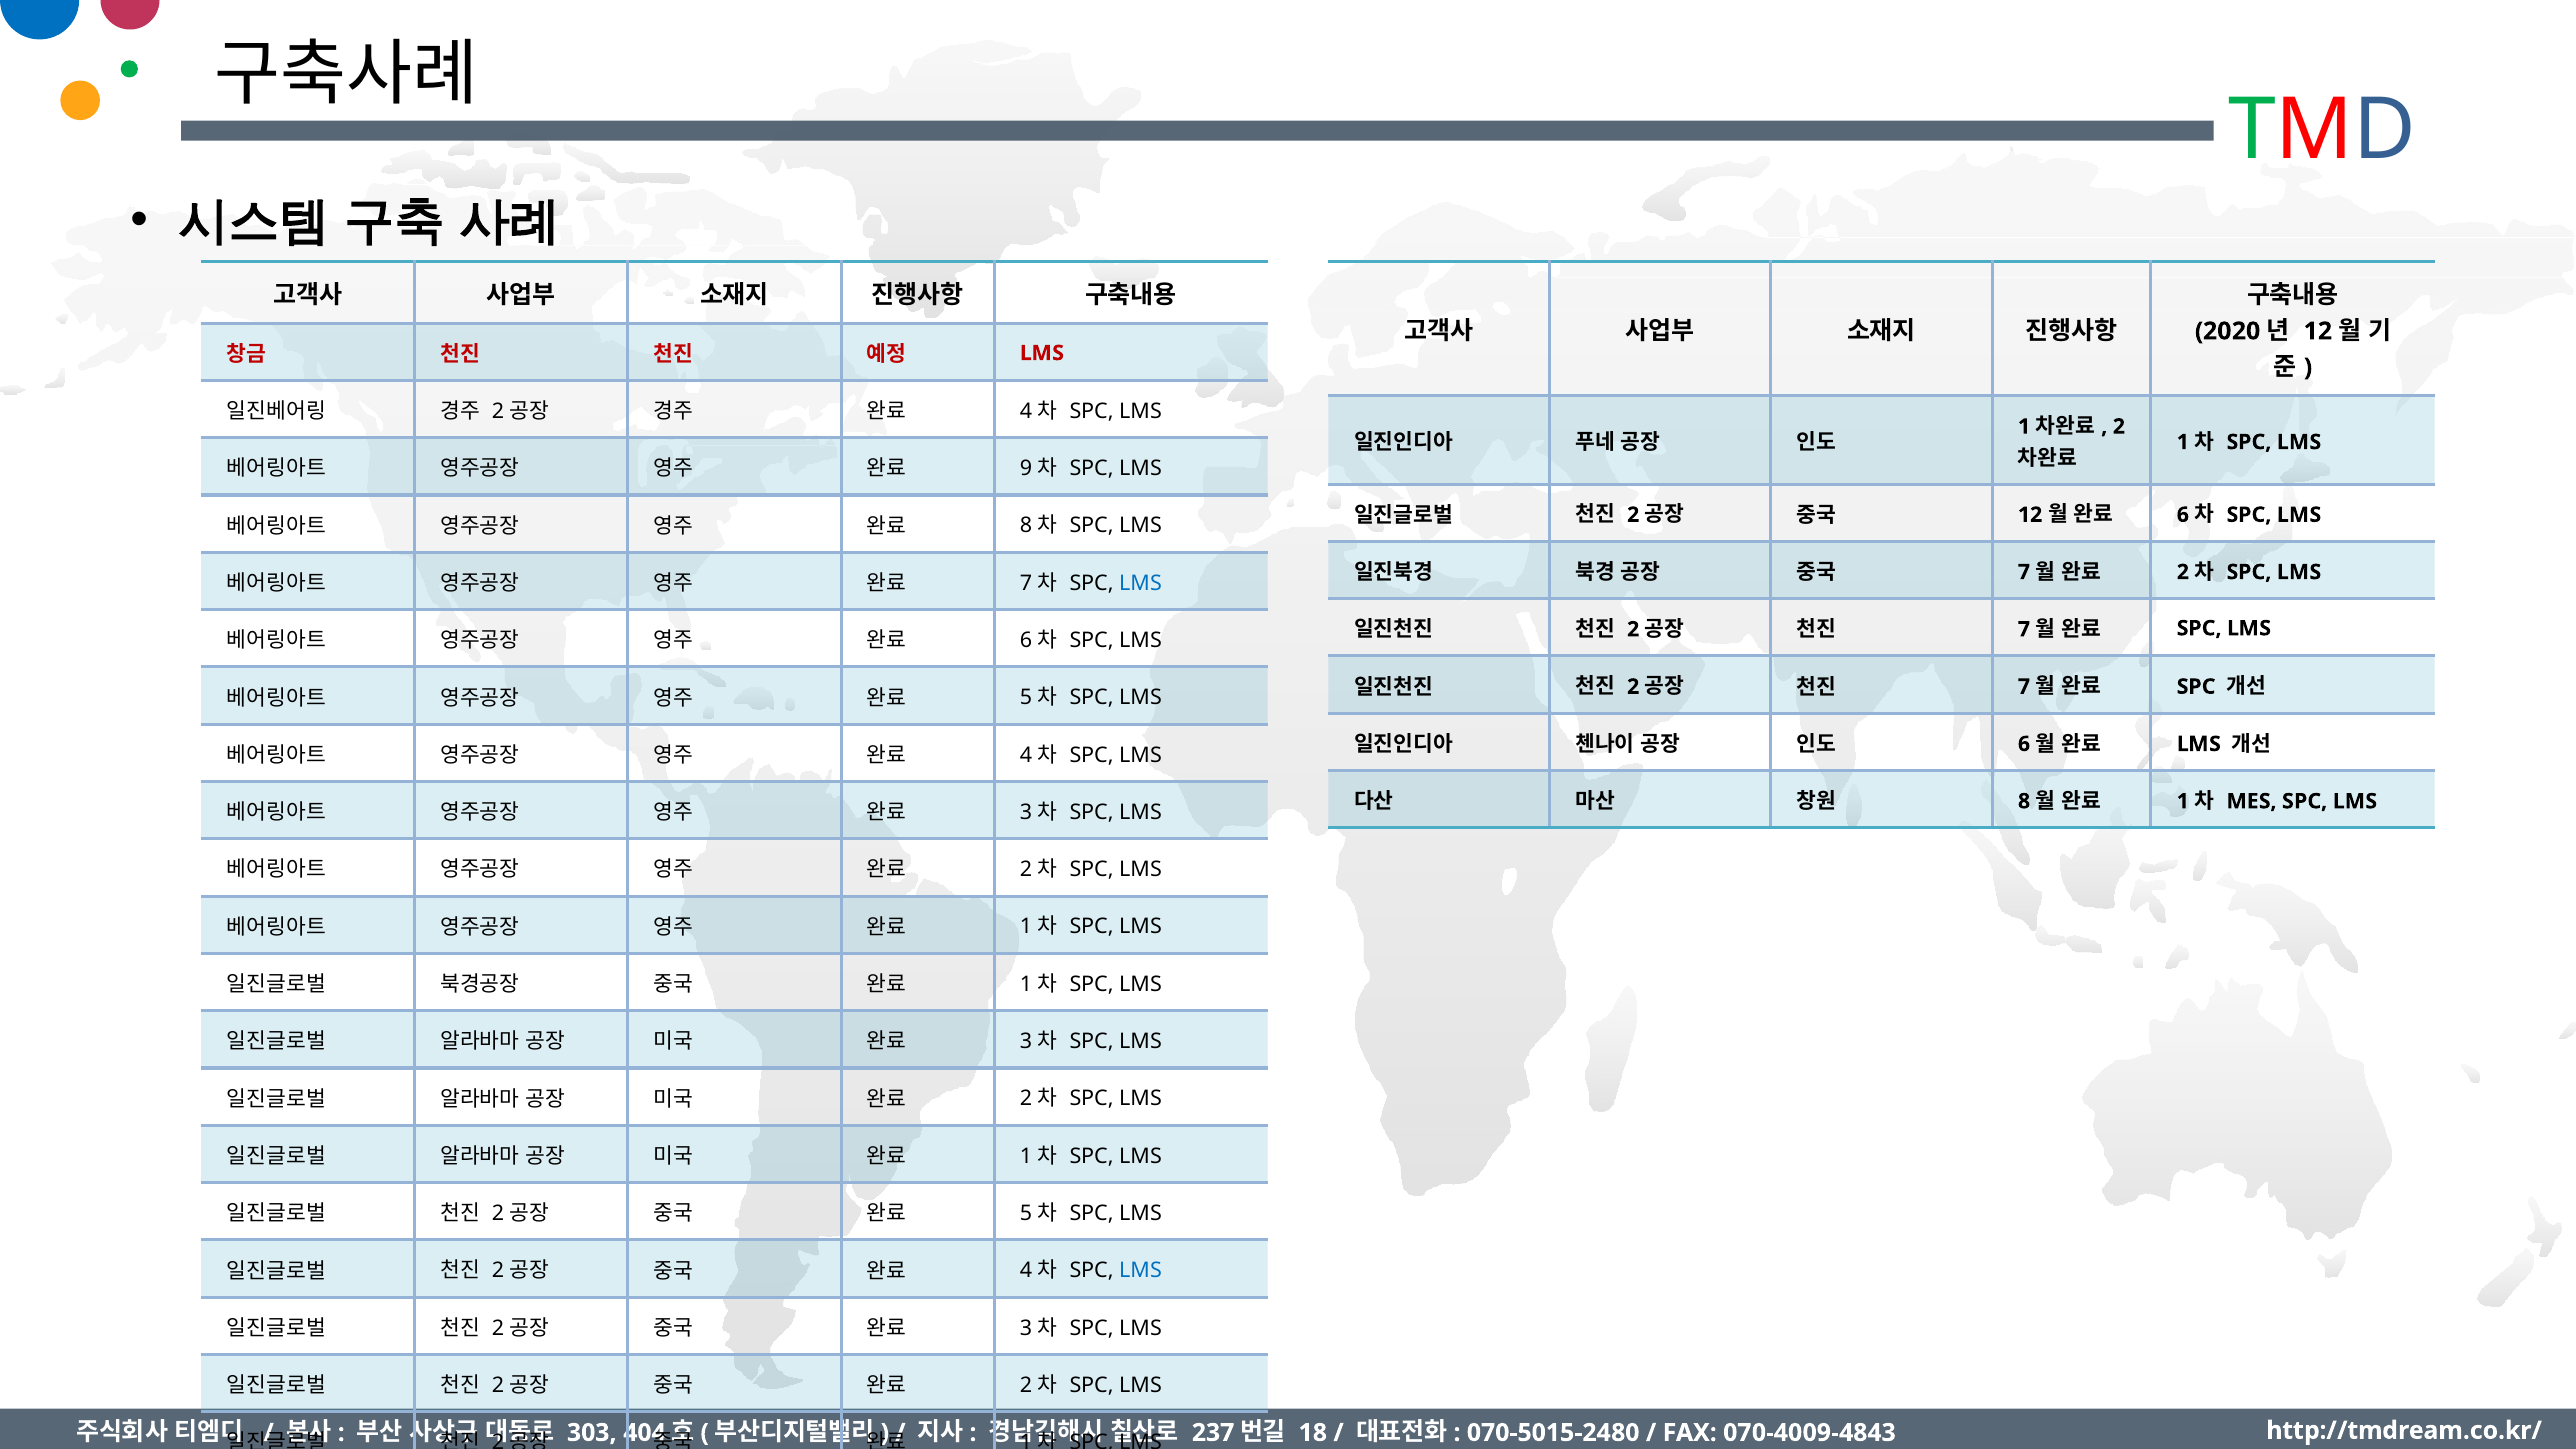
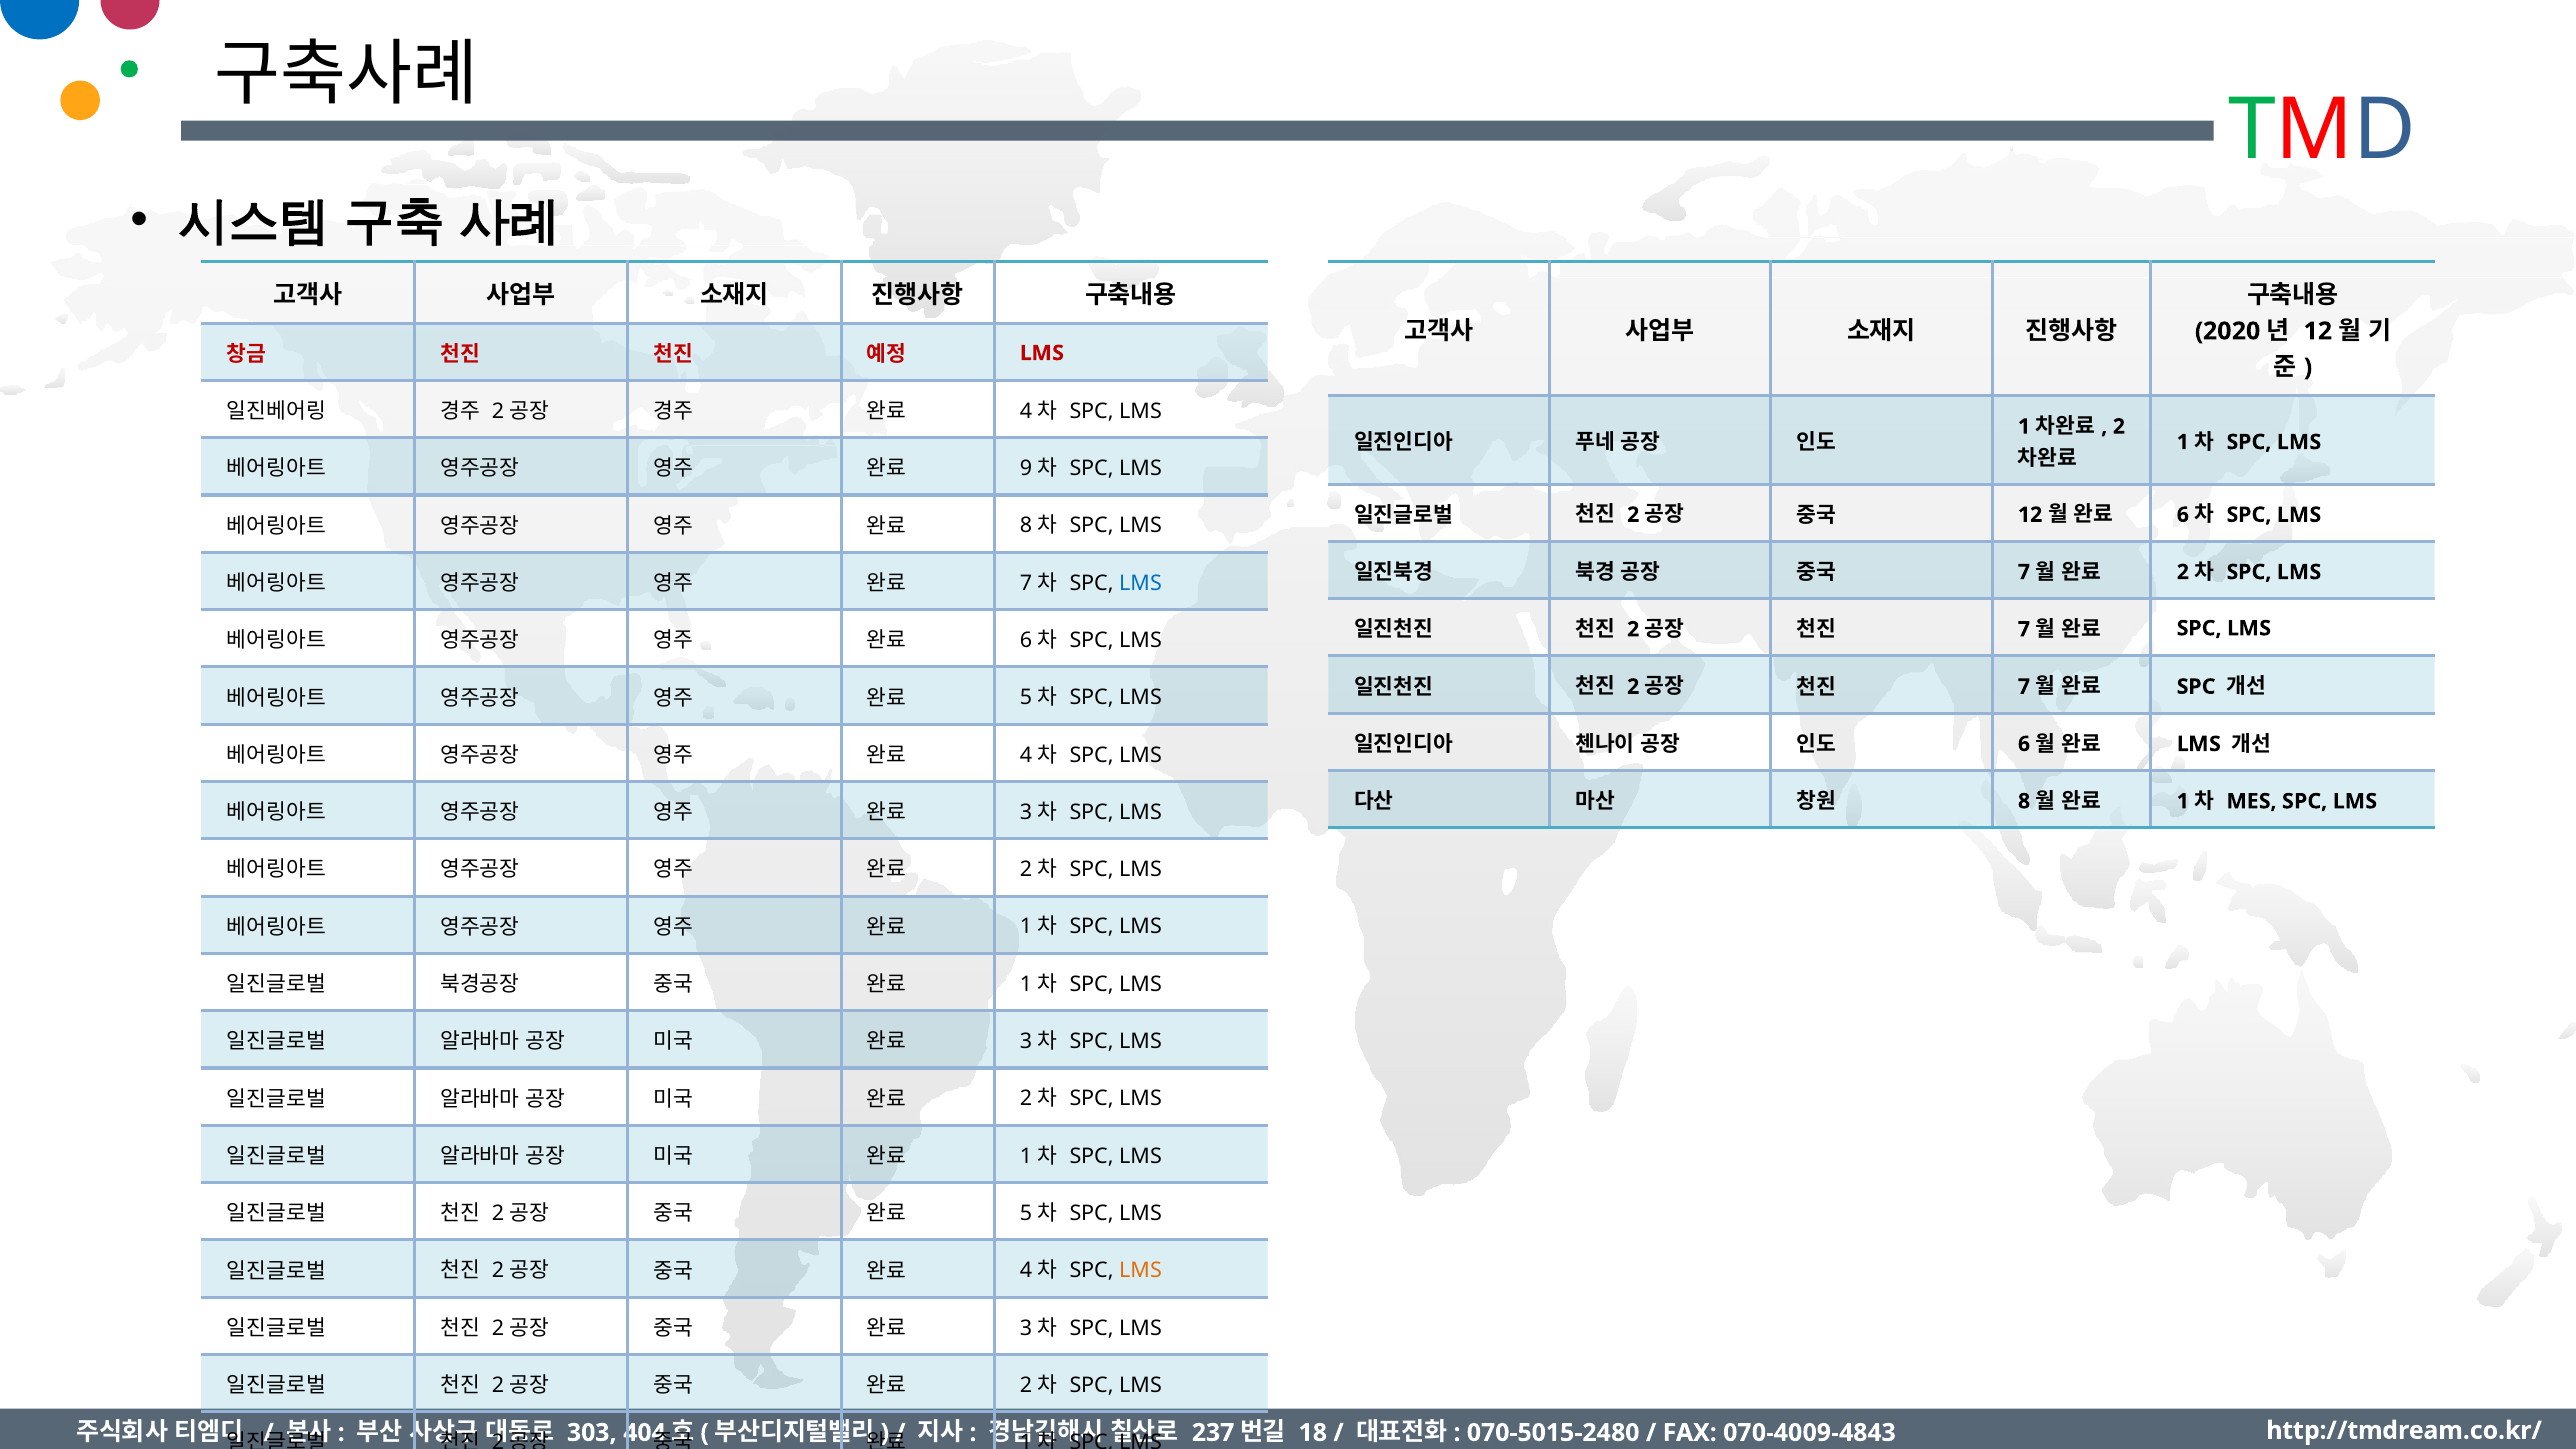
LMS at (1140, 1271) colour: blue -> orange
